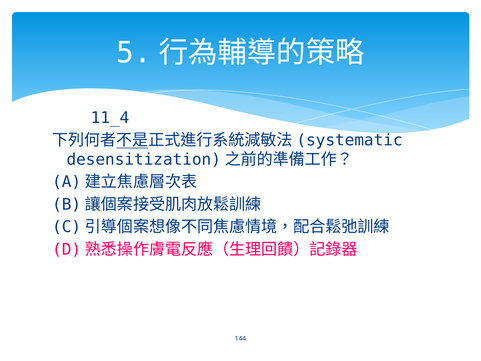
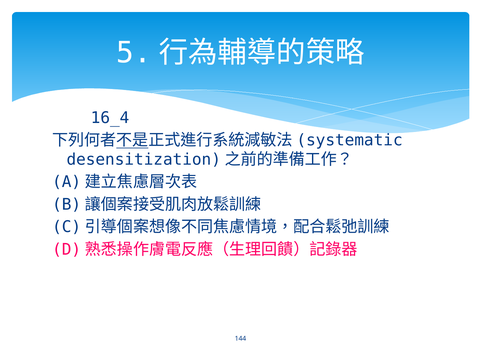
11_4: 11_4 -> 16_4
